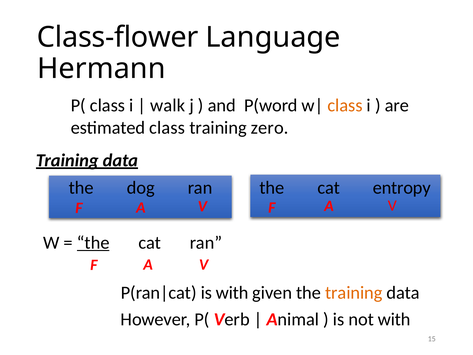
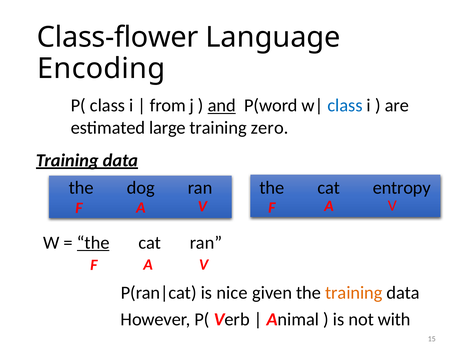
Hermann: Hermann -> Encoding
walk: walk -> from
and underline: none -> present
class at (345, 105) colour: orange -> blue
estimated class: class -> large
is with: with -> nice
